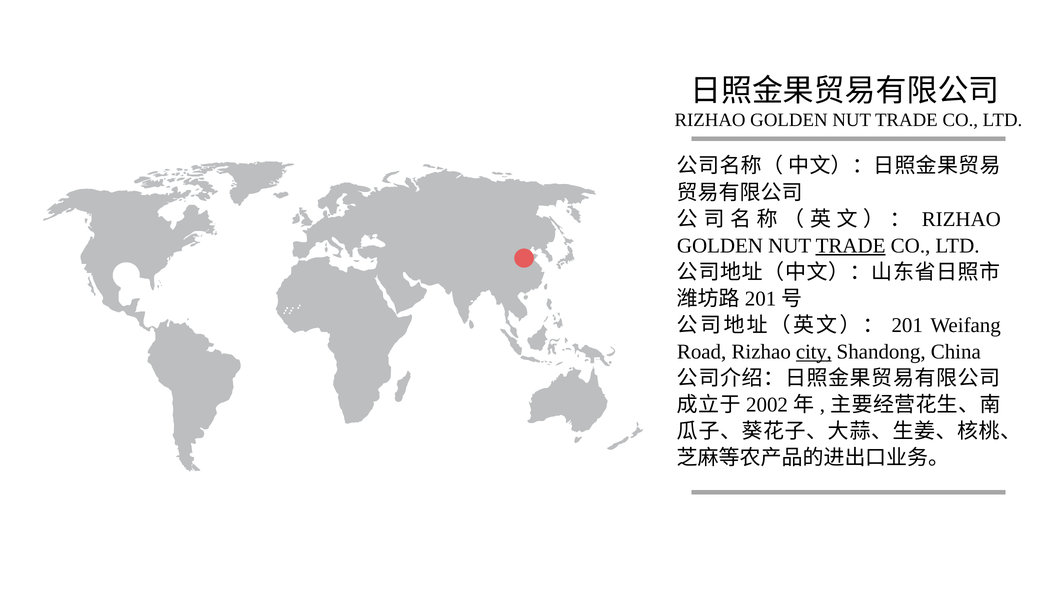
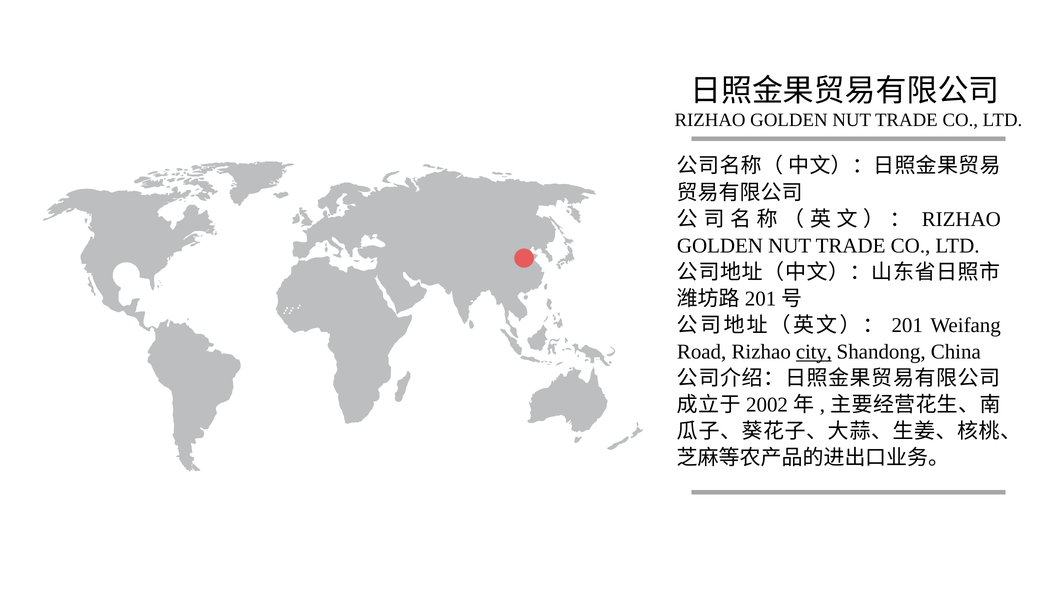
TRADE at (851, 246) underline: present -> none
